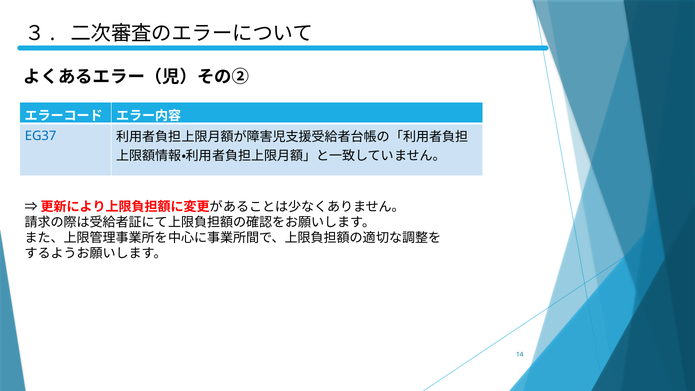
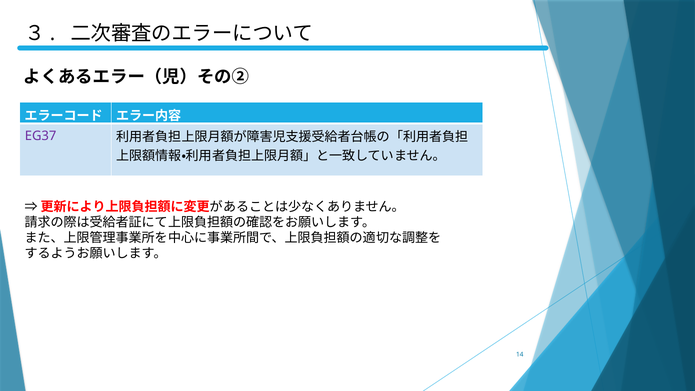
EG37 colour: blue -> purple
